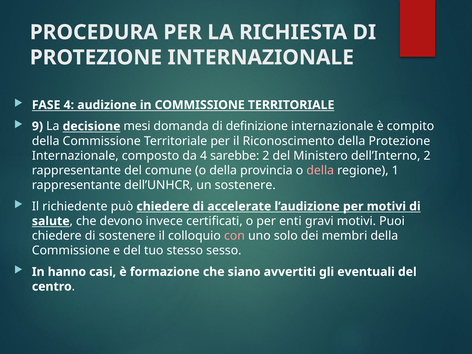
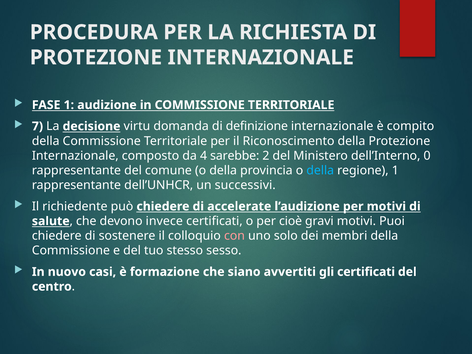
FASE 4: 4 -> 1
9: 9 -> 7
mesi: mesi -> virtu
dell’Interno 2: 2 -> 0
della at (320, 170) colour: pink -> light blue
un sostenere: sostenere -> successivi
enti: enti -> cioè
hanno: hanno -> nuovo
gli eventuali: eventuali -> certificati
